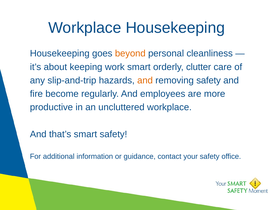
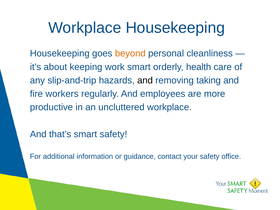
clutter: clutter -> health
and at (145, 80) colour: orange -> black
removing safety: safety -> taking
become: become -> workers
